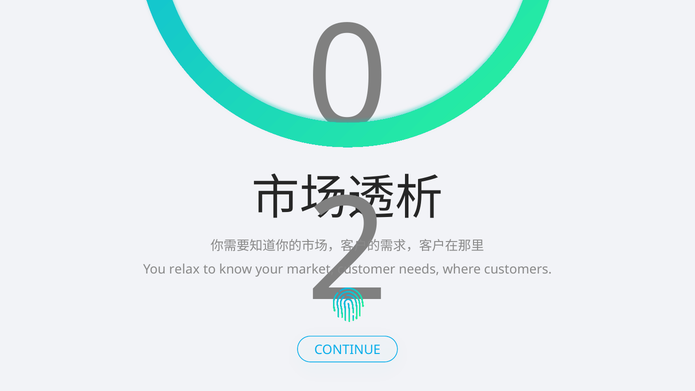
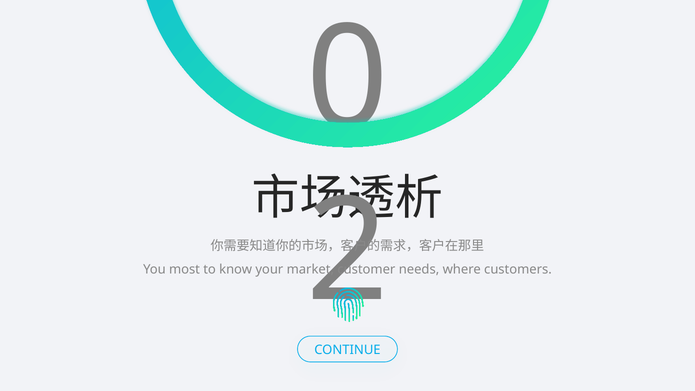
relax: relax -> most
